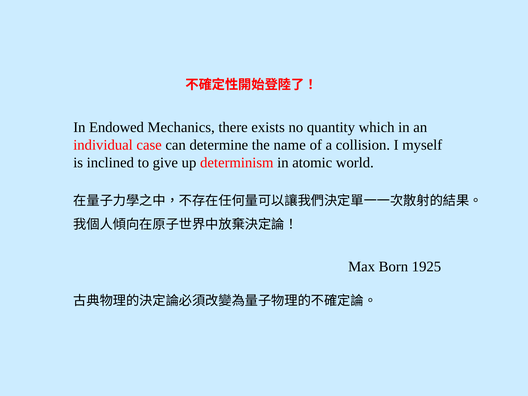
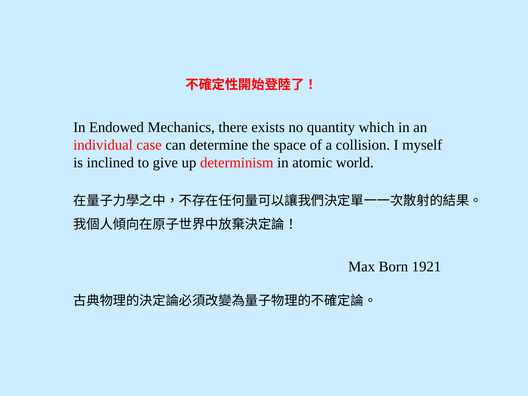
name: name -> space
1925: 1925 -> 1921
